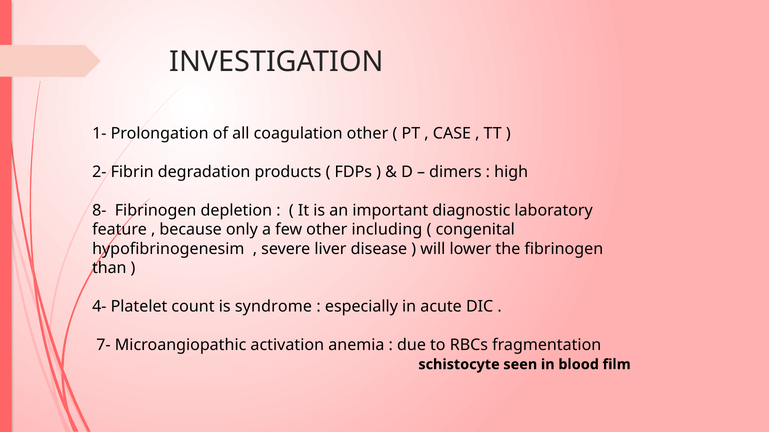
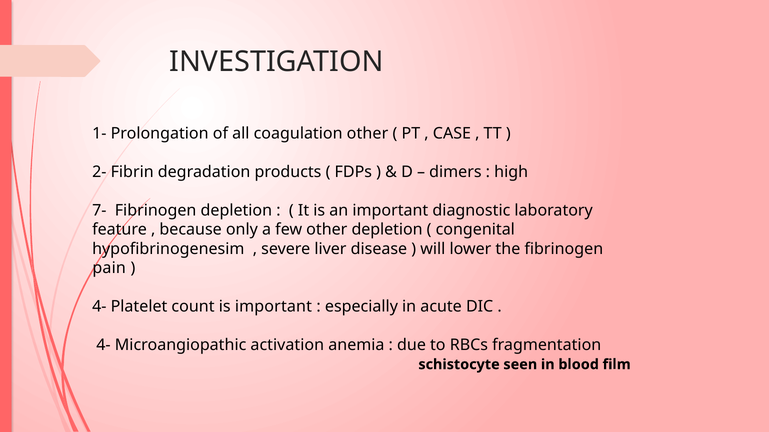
8-: 8- -> 7-
other including: including -> depletion
than: than -> pain
is syndrome: syndrome -> important
7- at (103, 345): 7- -> 4-
